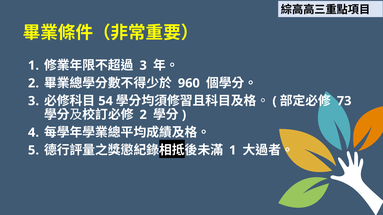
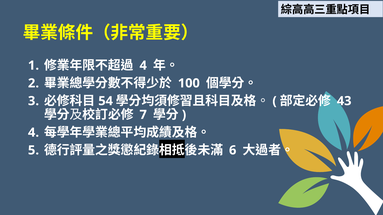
3 at (143, 66): 3 -> 4
960: 960 -> 100
73: 73 -> 43
2 at (143, 115): 2 -> 7
1 at (233, 151): 1 -> 6
